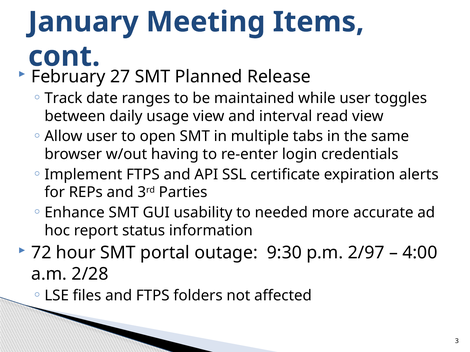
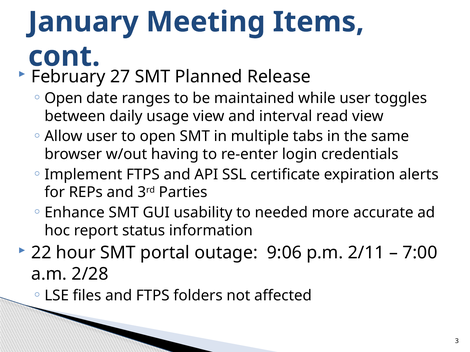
Track at (63, 98): Track -> Open
72: 72 -> 22
9:30: 9:30 -> 9:06
2/97: 2/97 -> 2/11
4:00: 4:00 -> 7:00
